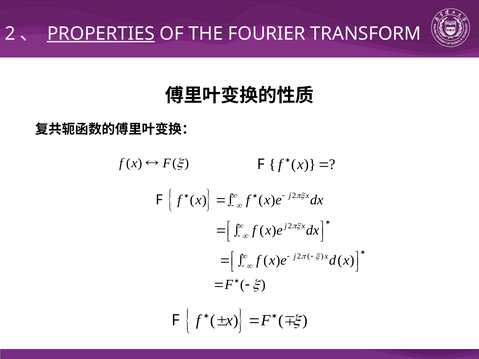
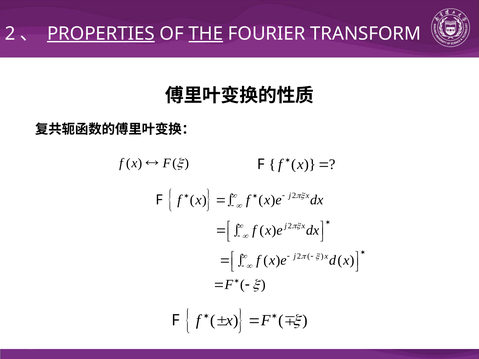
THE underline: none -> present
